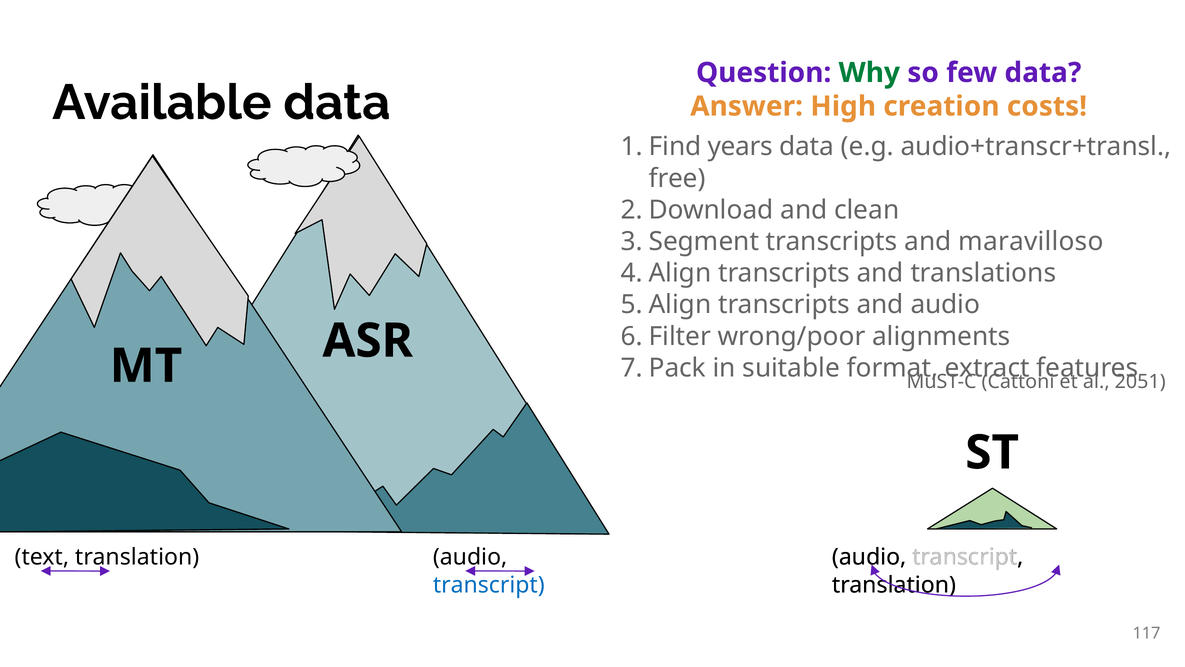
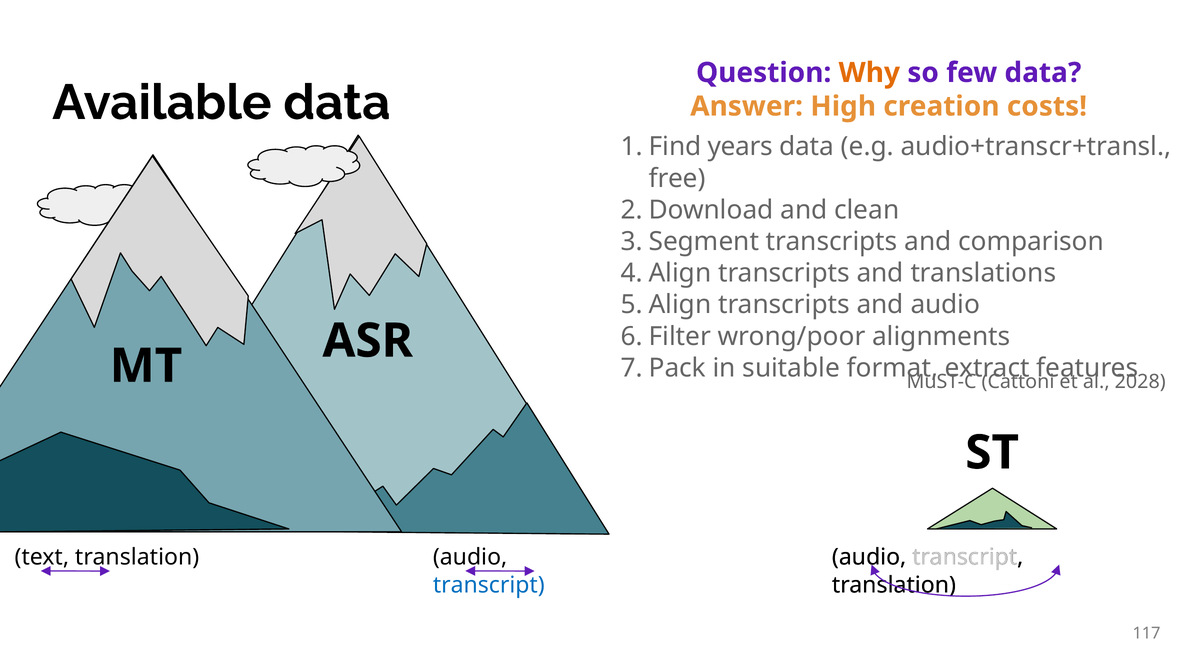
Why colour: green -> orange
maravilloso: maravilloso -> comparison
2051: 2051 -> 2028
